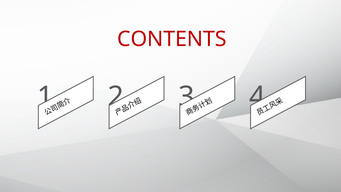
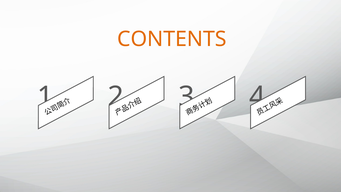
CONTENTS colour: red -> orange
